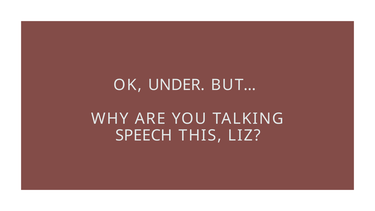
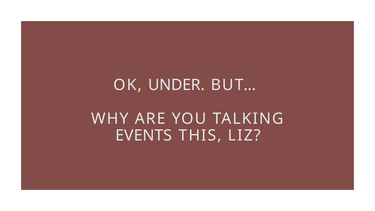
SPEECH: SPEECH -> EVENTS
